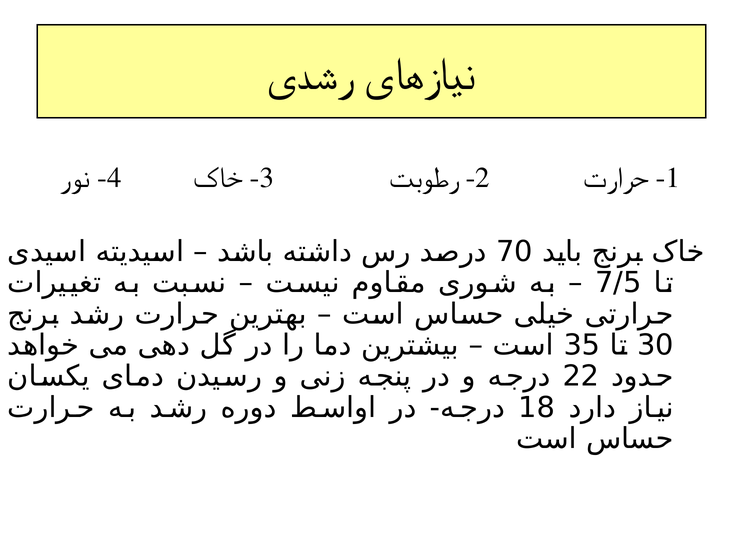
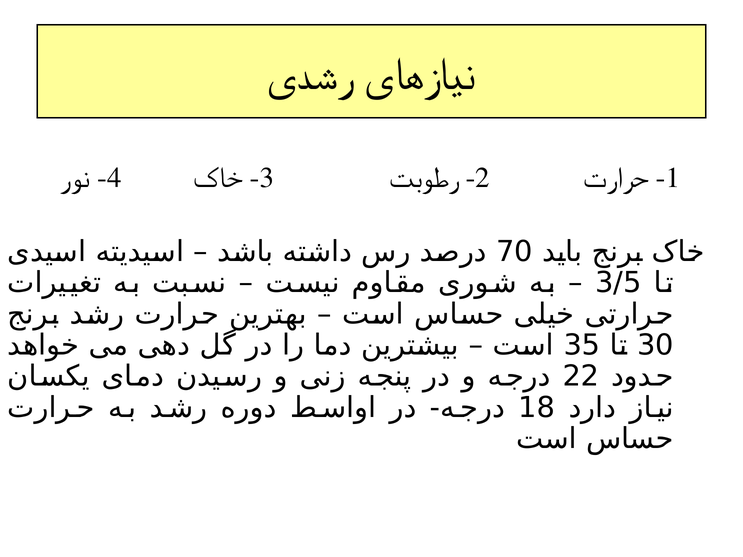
7/5: 7/5 -> 3/5
